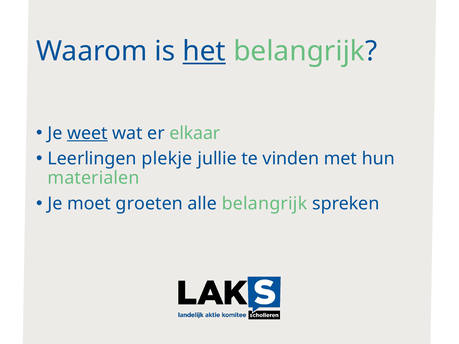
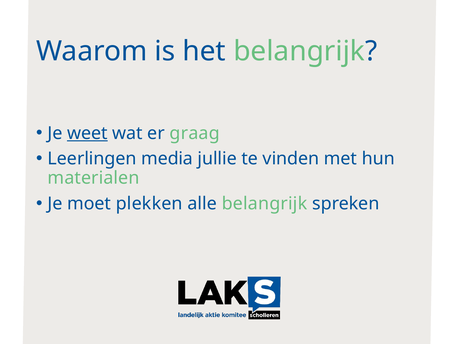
het underline: present -> none
elkaar: elkaar -> graag
plekje: plekje -> media
groeten: groeten -> plekken
